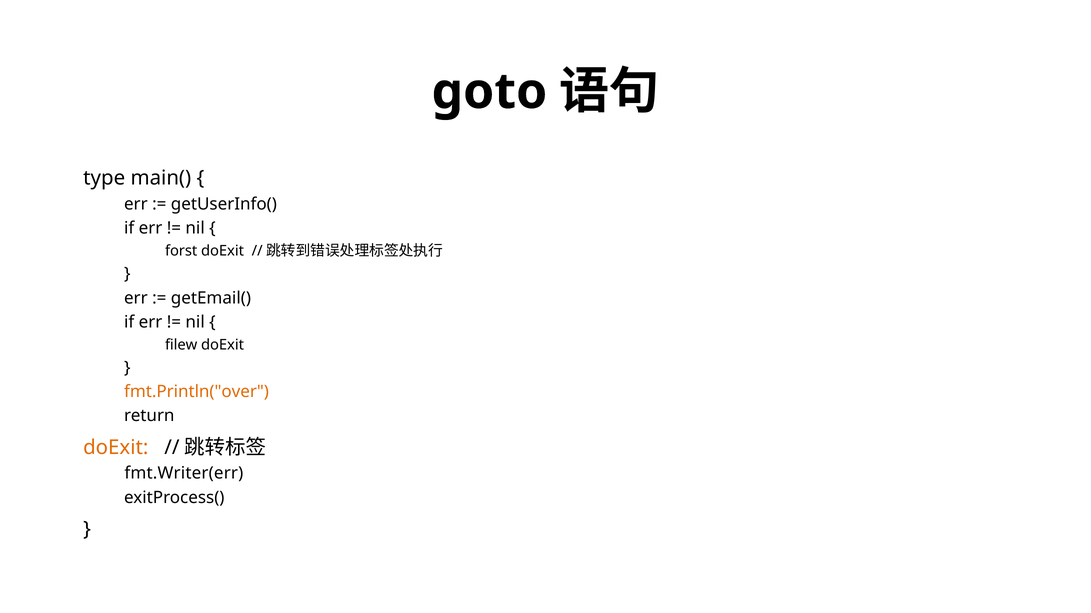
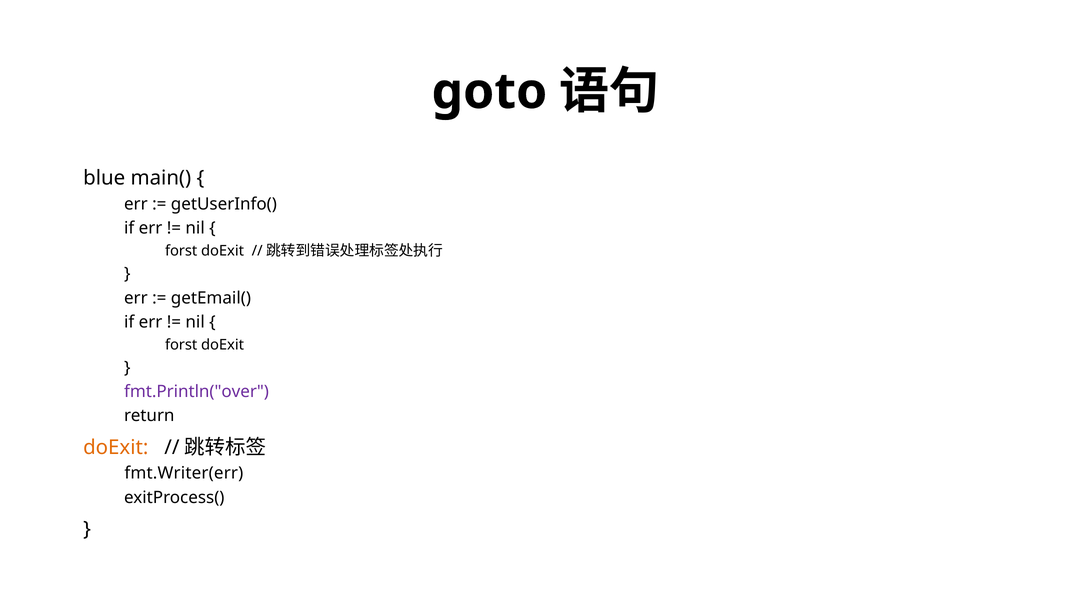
type: type -> blue
filew at (181, 345): filew -> forst
fmt.Println("over colour: orange -> purple
